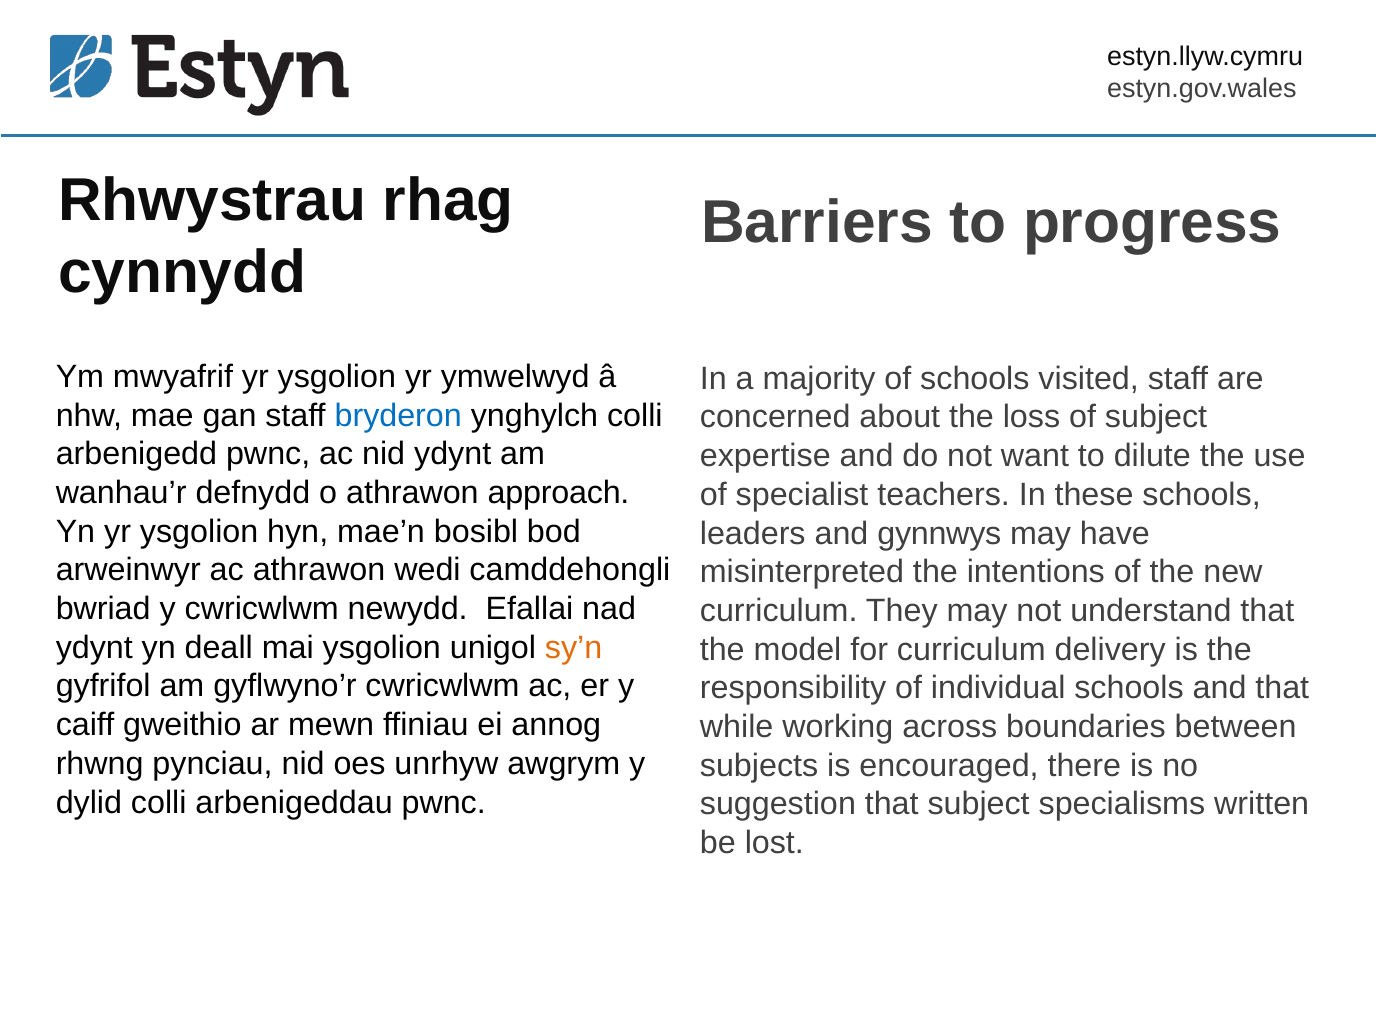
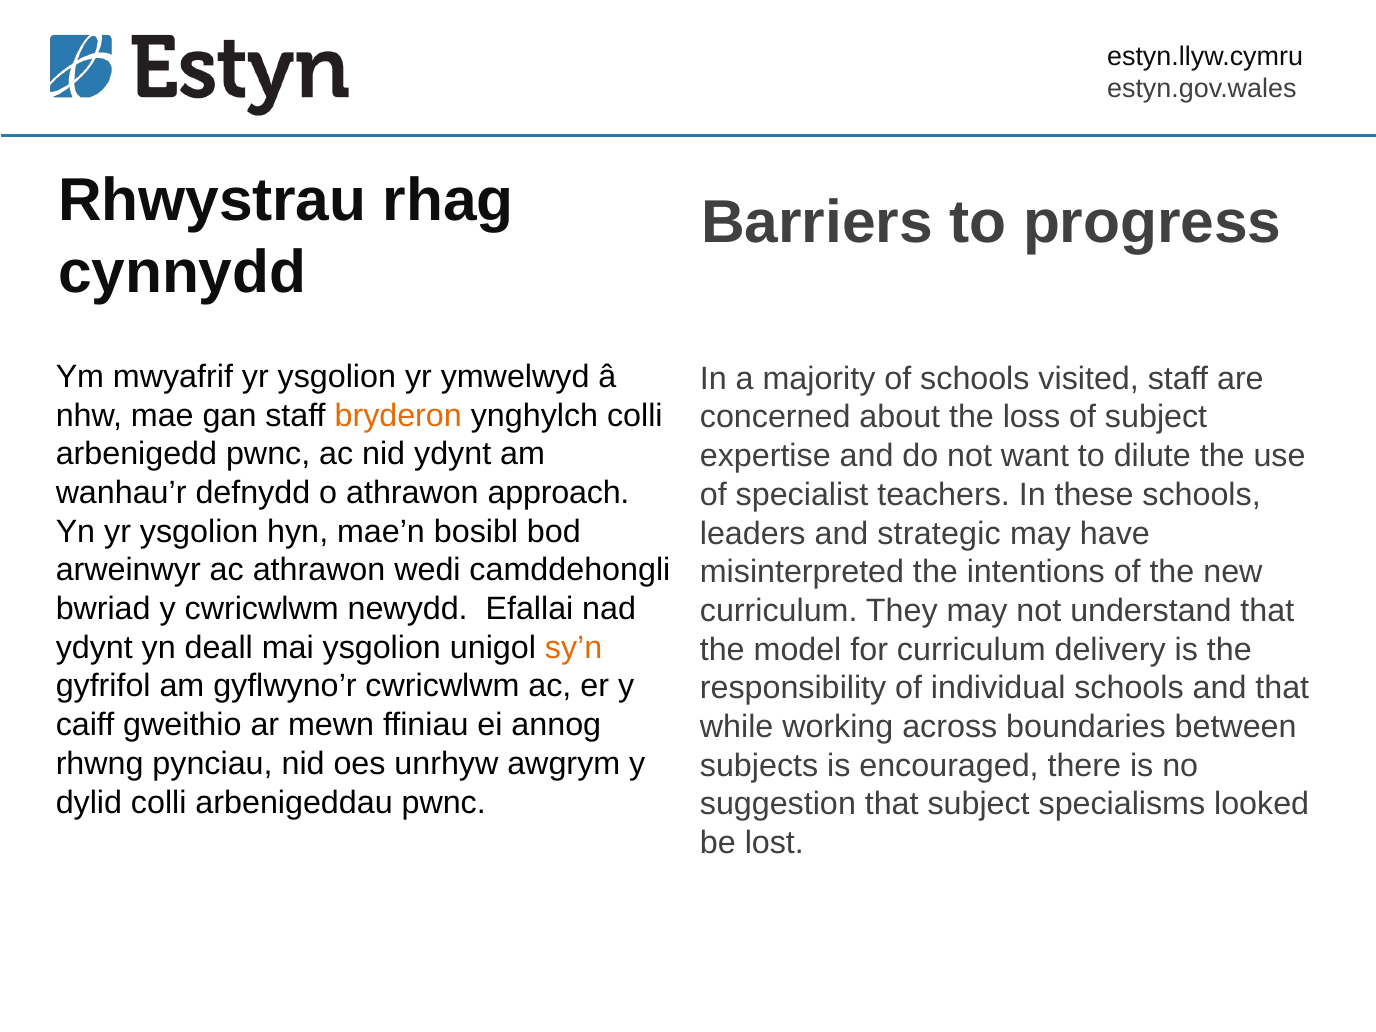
bryderon colour: blue -> orange
gynnwys: gynnwys -> strategic
written: written -> looked
